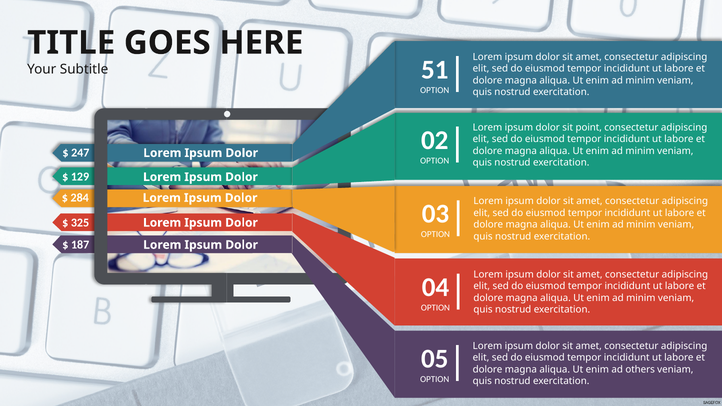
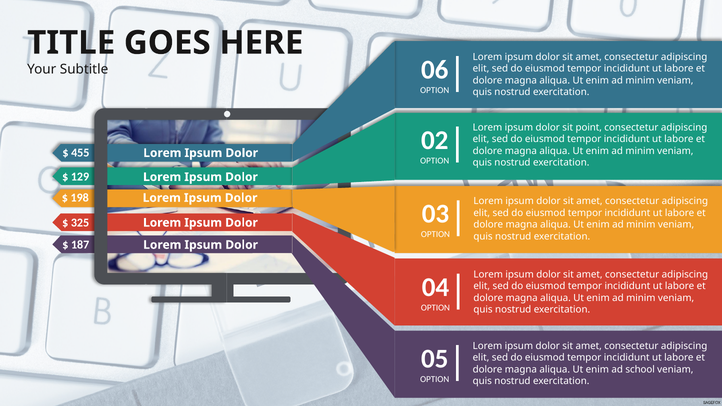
51: 51 -> 06
247: 247 -> 455
284: 284 -> 198
others: others -> school
